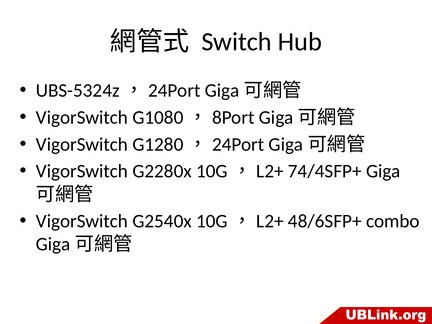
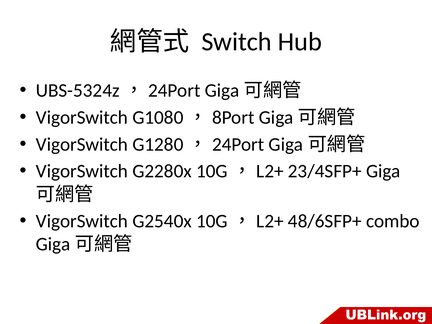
74/4SFP+: 74/4SFP+ -> 23/4SFP+
